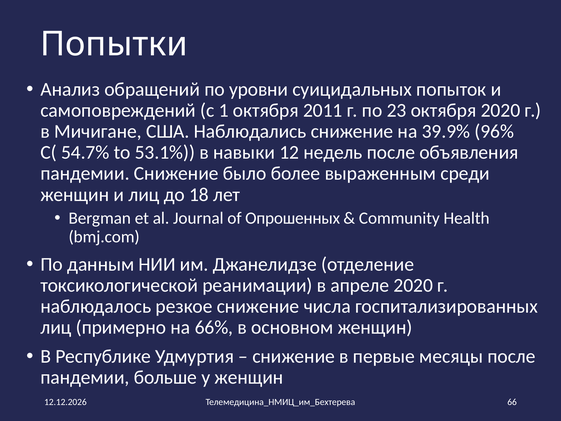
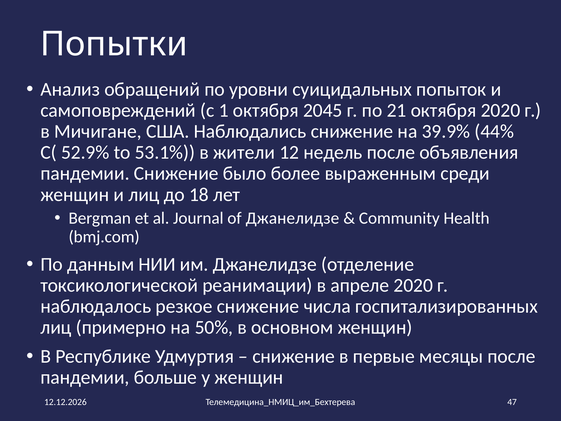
2011: 2011 -> 2045
23: 23 -> 21
96%: 96% -> 44%
54.7%: 54.7% -> 52.9%
навыки: навыки -> жители
of Опрошенных: Опрошенных -> Джанелидзе
66%: 66% -> 50%
66: 66 -> 47
